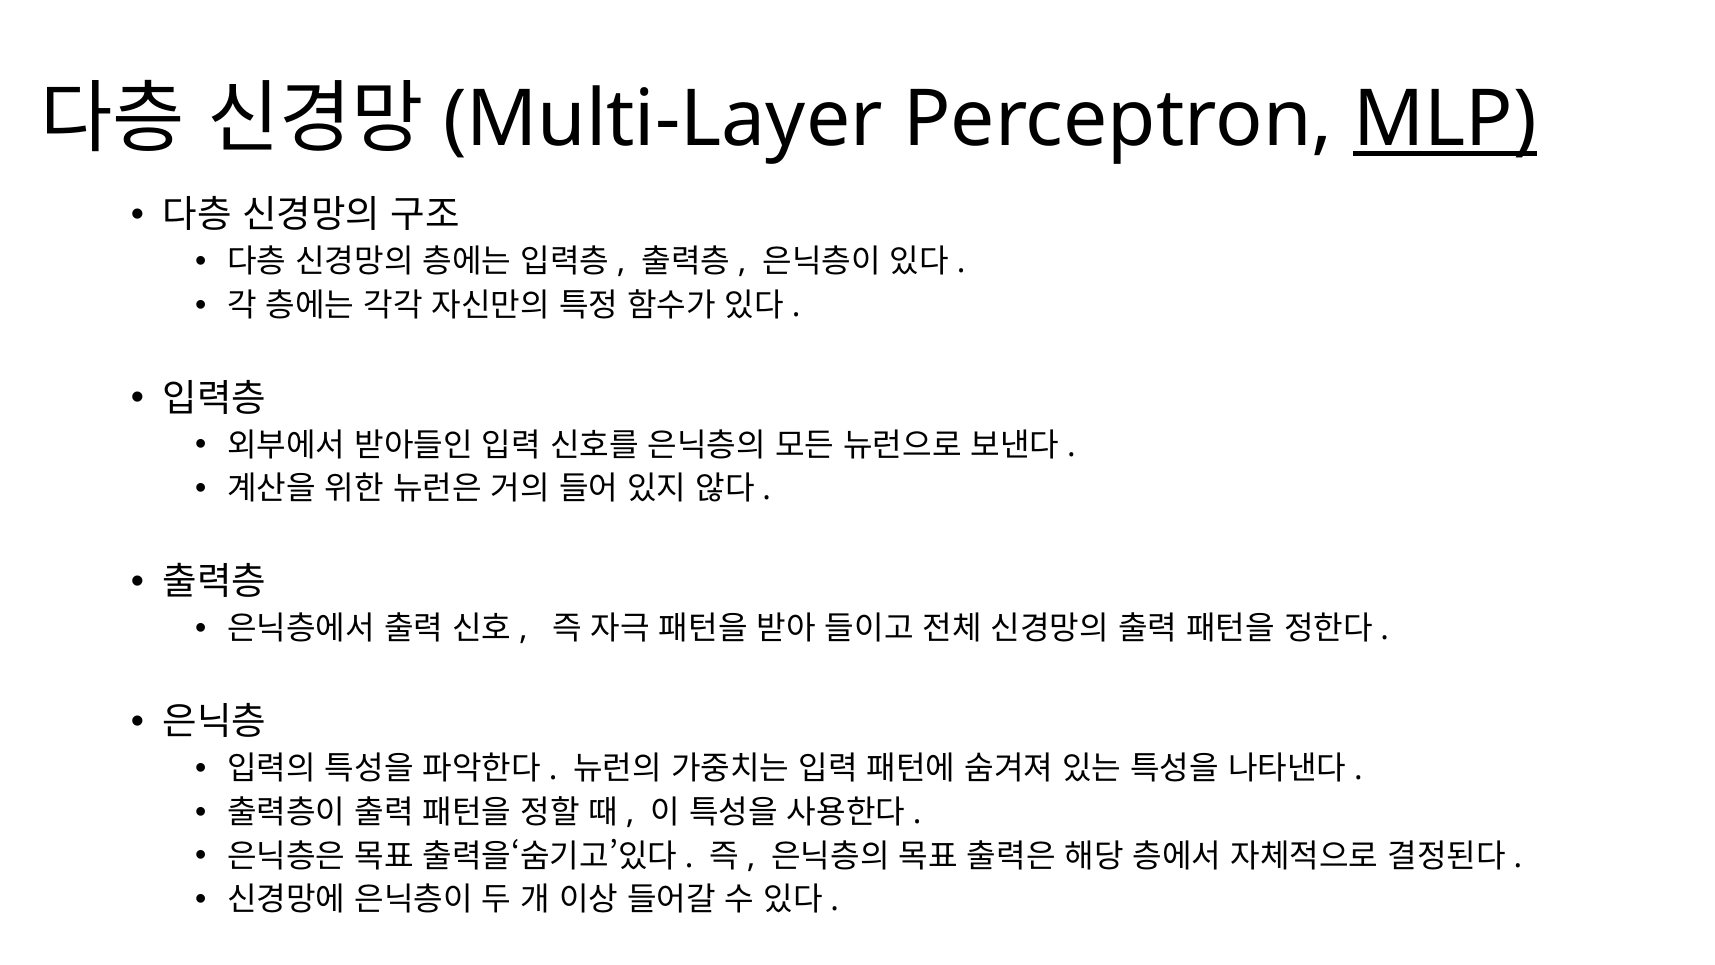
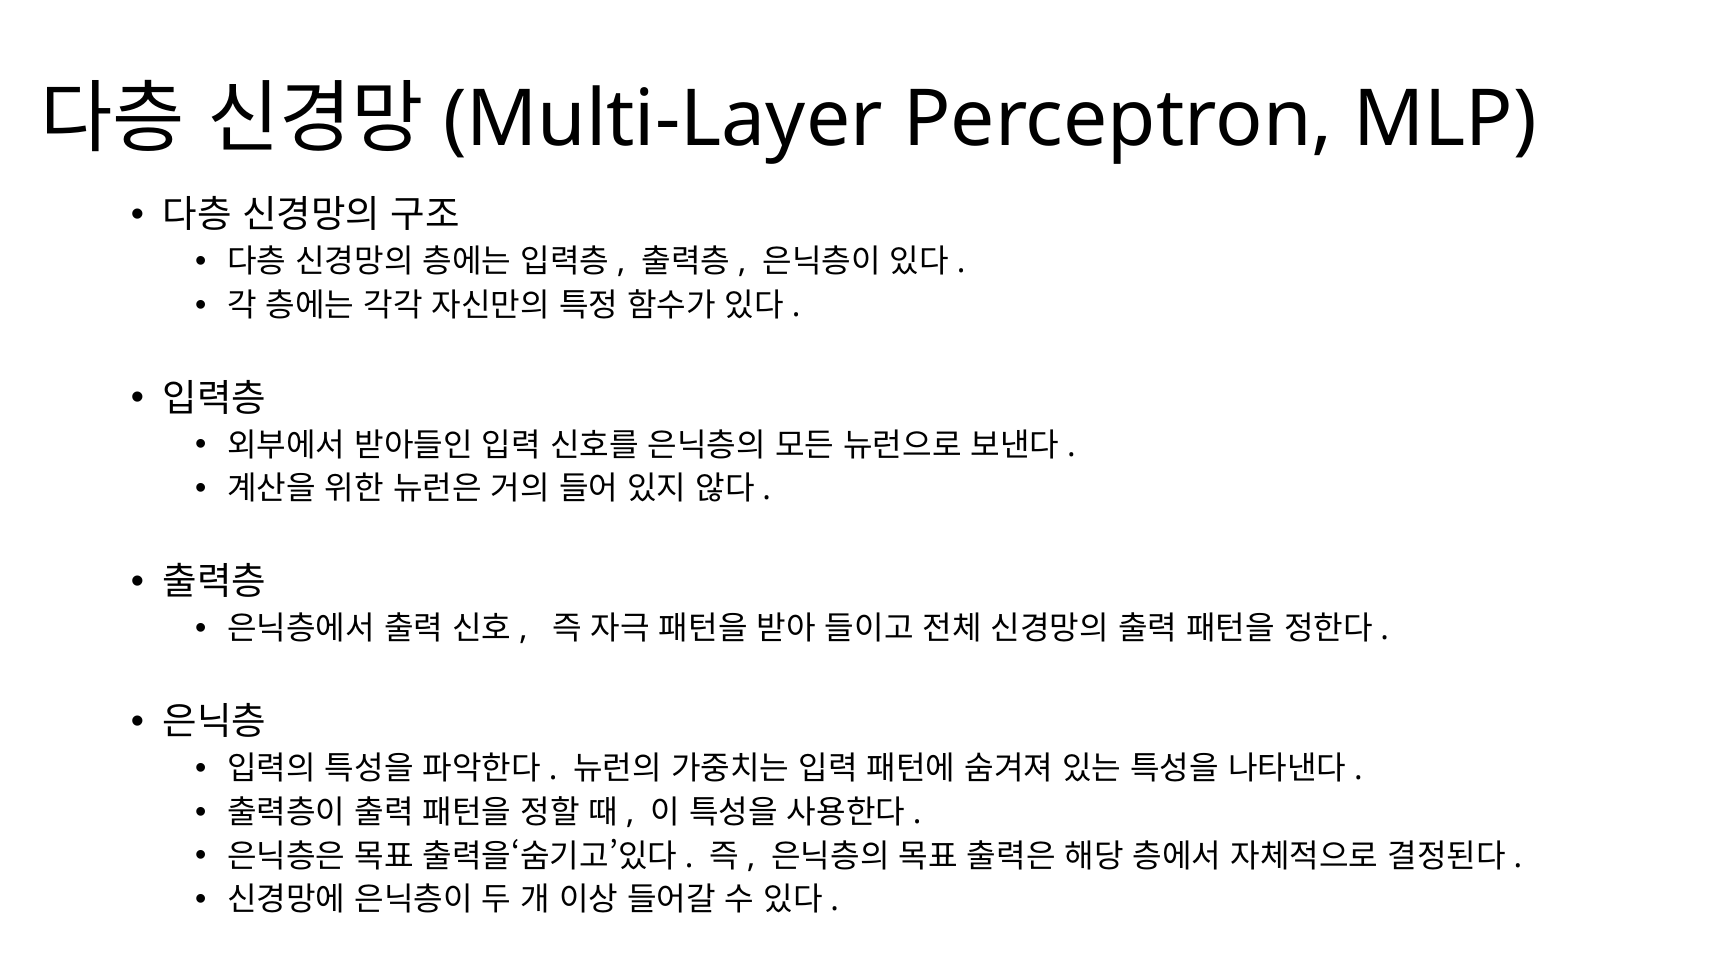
MLP underline: present -> none
